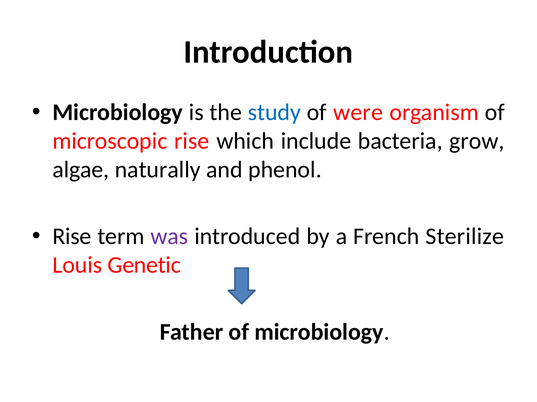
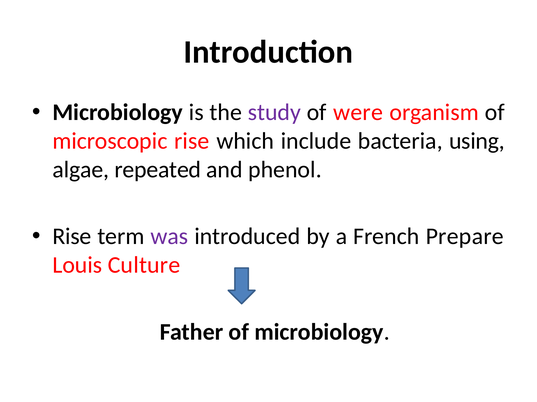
study colour: blue -> purple
grow: grow -> using
naturally: naturally -> repeated
Sterilize: Sterilize -> Prepare
Genetic: Genetic -> Culture
